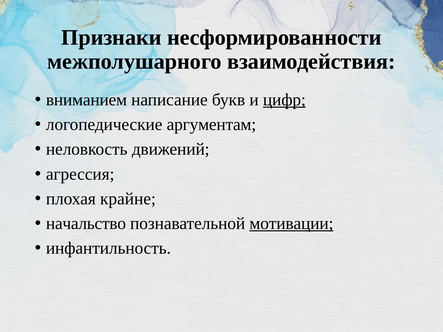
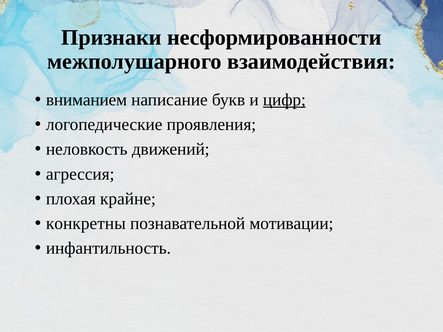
аргументам: аргументам -> проявления
начальство: начальство -> конкретны
мотивации underline: present -> none
